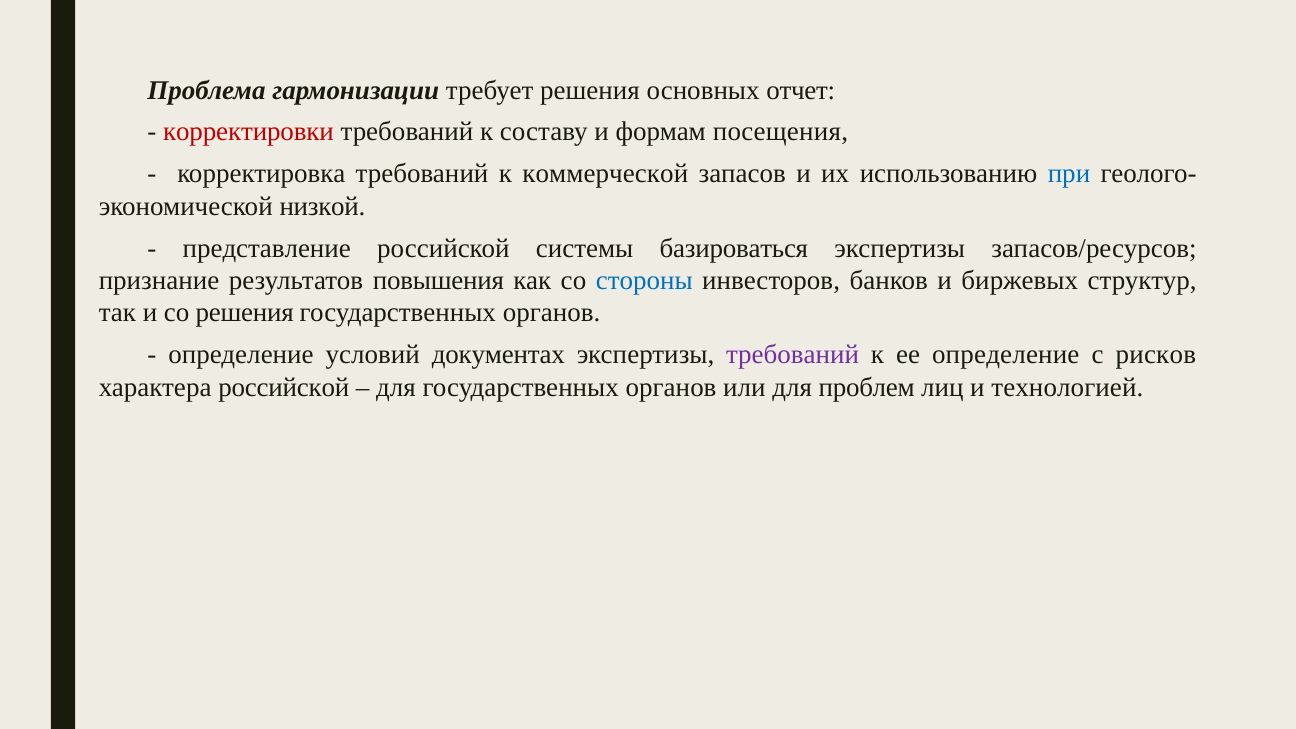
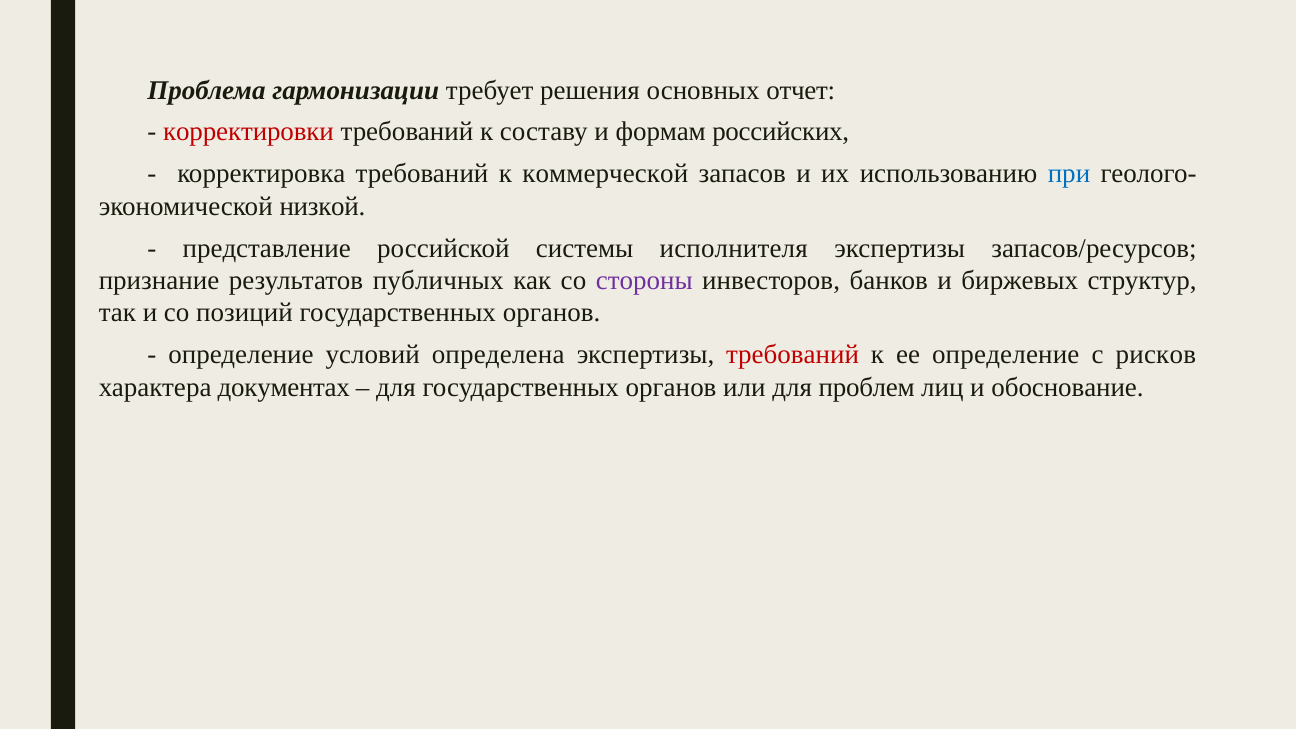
посещения: посещения -> российских
базироваться: базироваться -> исполнителя
повышения: повышения -> публичных
стороны colour: blue -> purple
со решения: решения -> позиций
документах: документах -> определена
требований at (793, 355) colour: purple -> red
характера российской: российской -> документах
технологией: технологией -> обоснование
